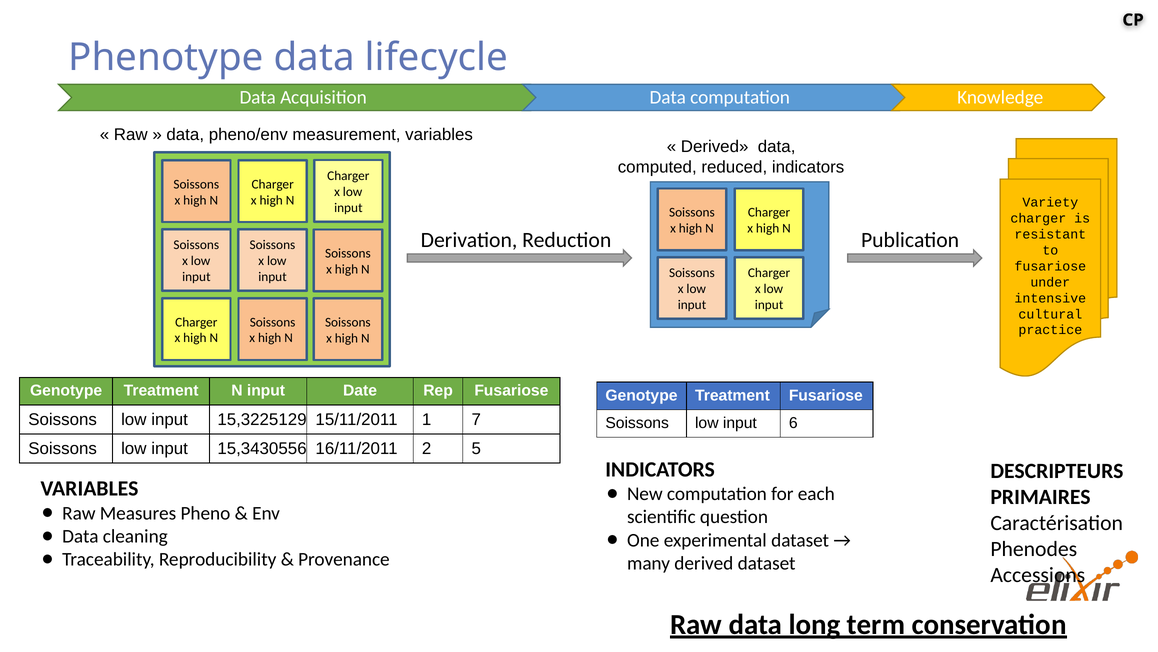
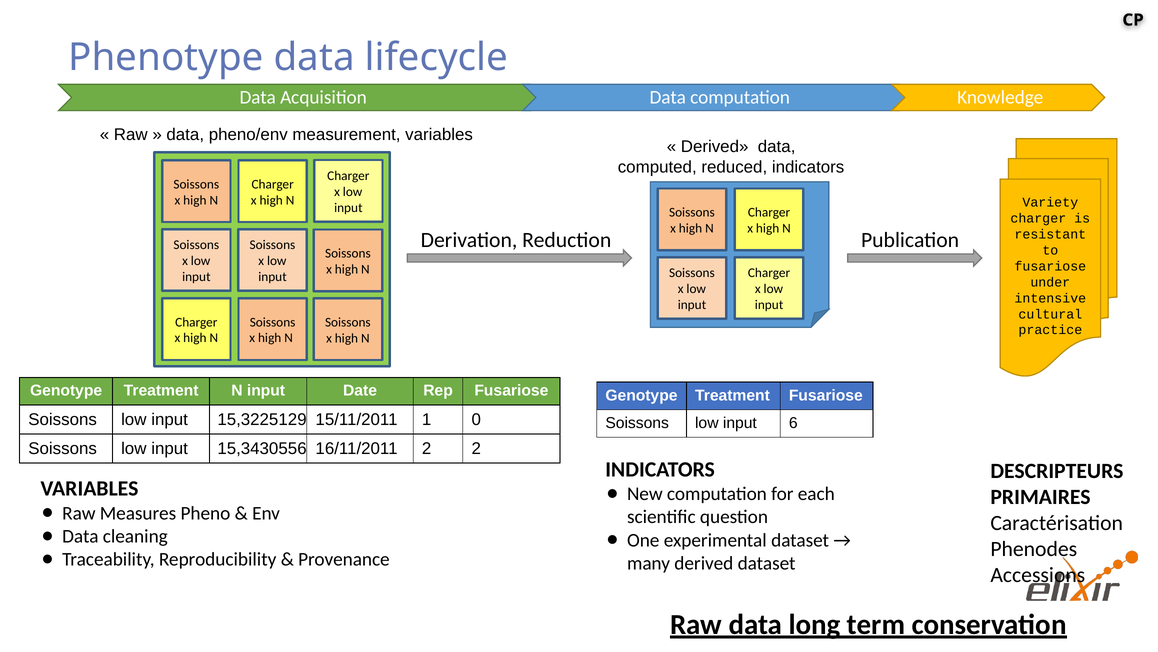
7: 7 -> 0
2 5: 5 -> 2
